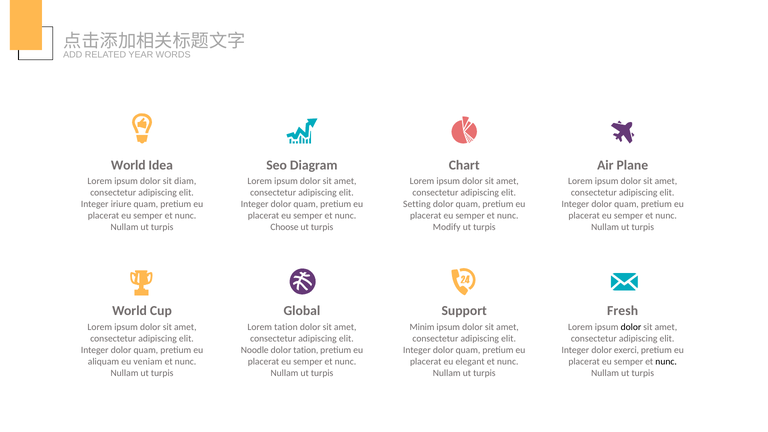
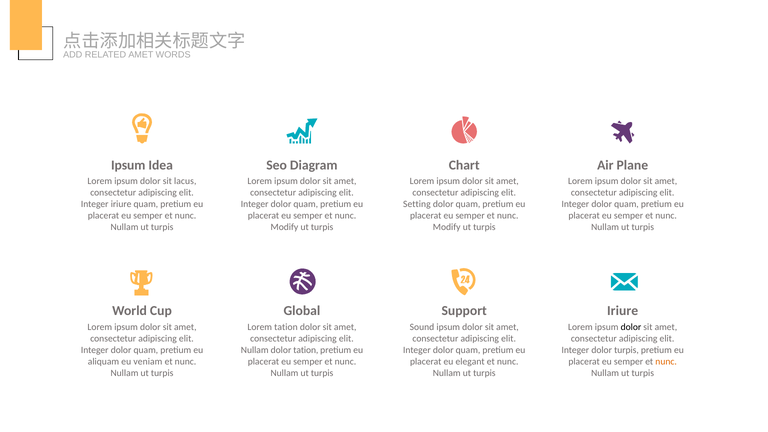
RELATED YEAR: YEAR -> AMET
World at (128, 165): World -> Ipsum
diam: diam -> lacus
Choose at (285, 227): Choose -> Modify
Fresh at (623, 311): Fresh -> Iriure
Minim: Minim -> Sound
Noodle at (255, 350): Noodle -> Nullam
dolor exerci: exerci -> turpis
nunc at (666, 361) colour: black -> orange
